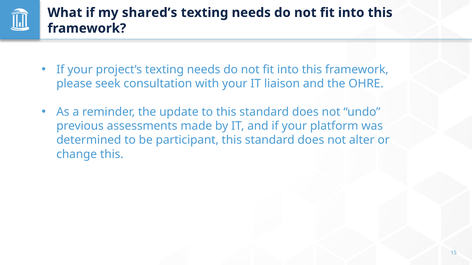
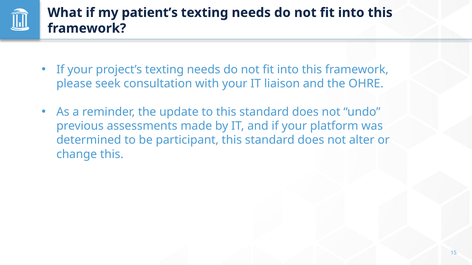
shared’s: shared’s -> patient’s
